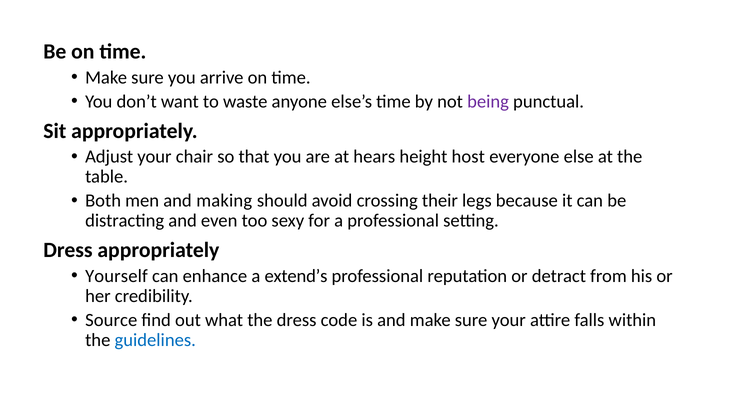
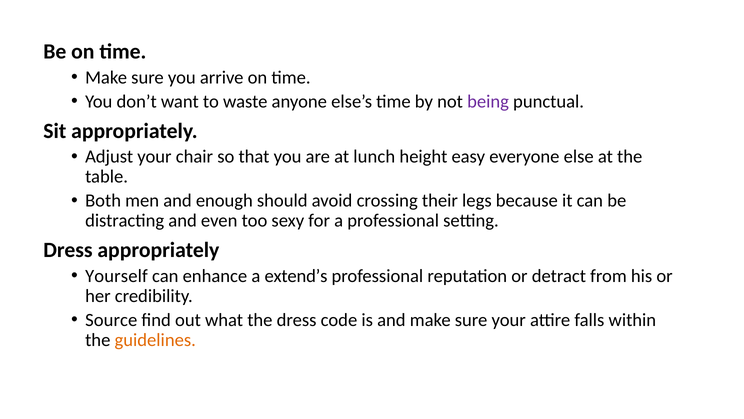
hears: hears -> lunch
host: host -> easy
making: making -> enough
guidelines colour: blue -> orange
